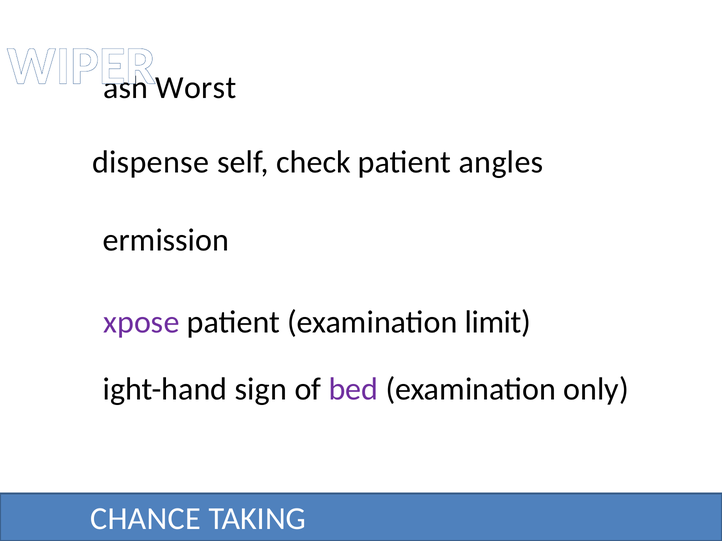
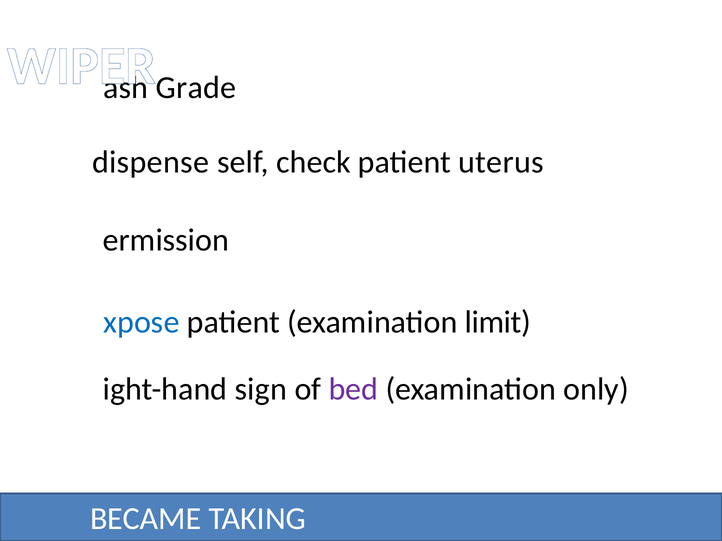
Worst: Worst -> Grade
angles: angles -> uterus
xpose colour: purple -> blue
CHANCE: CHANCE -> BECAME
